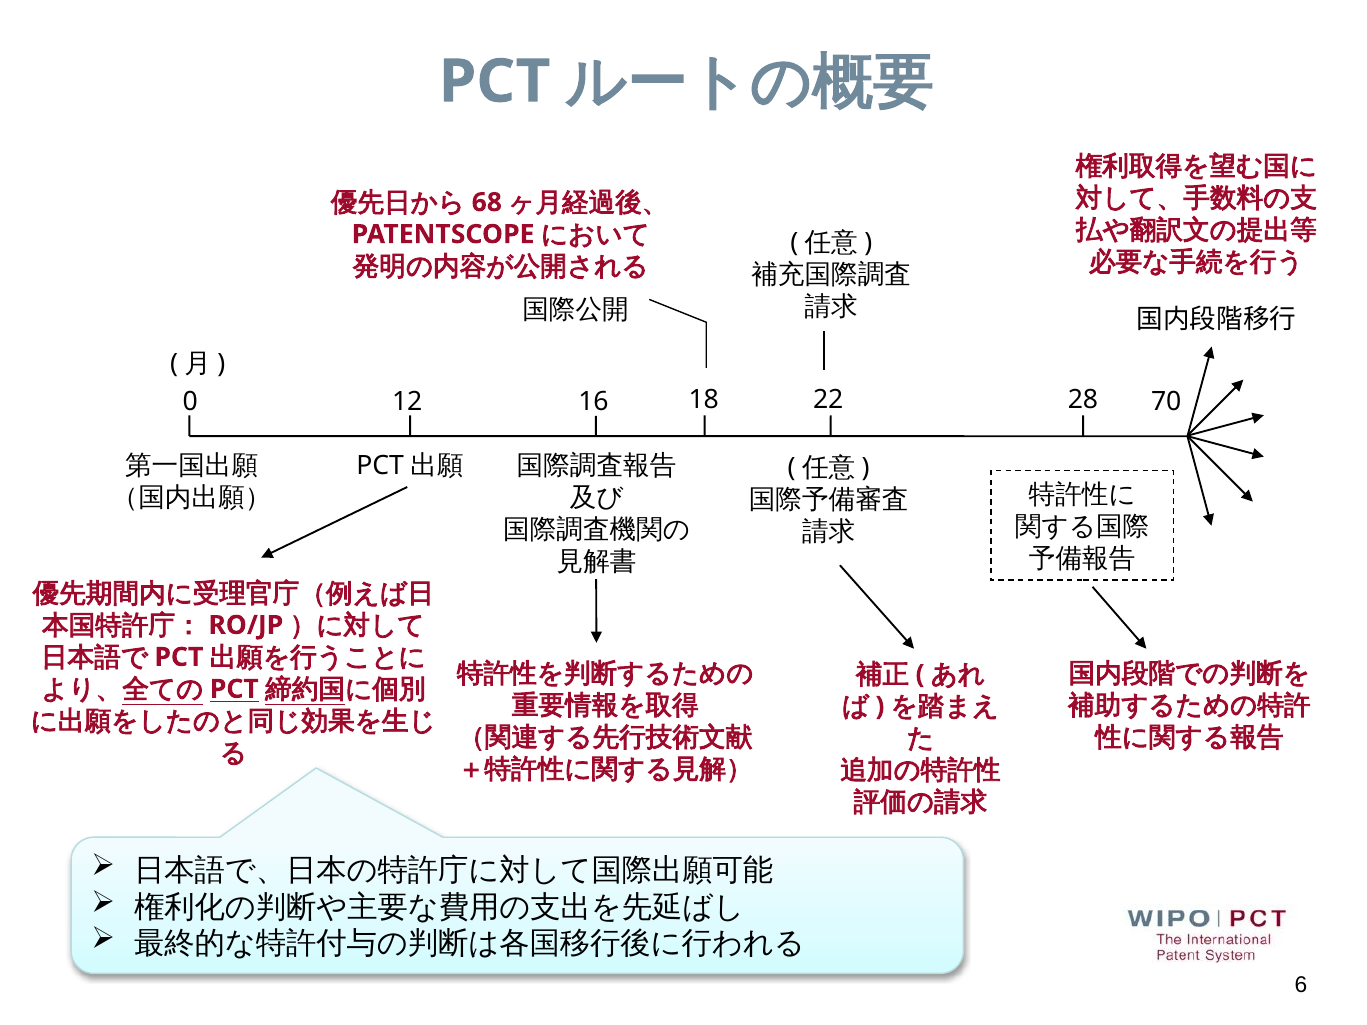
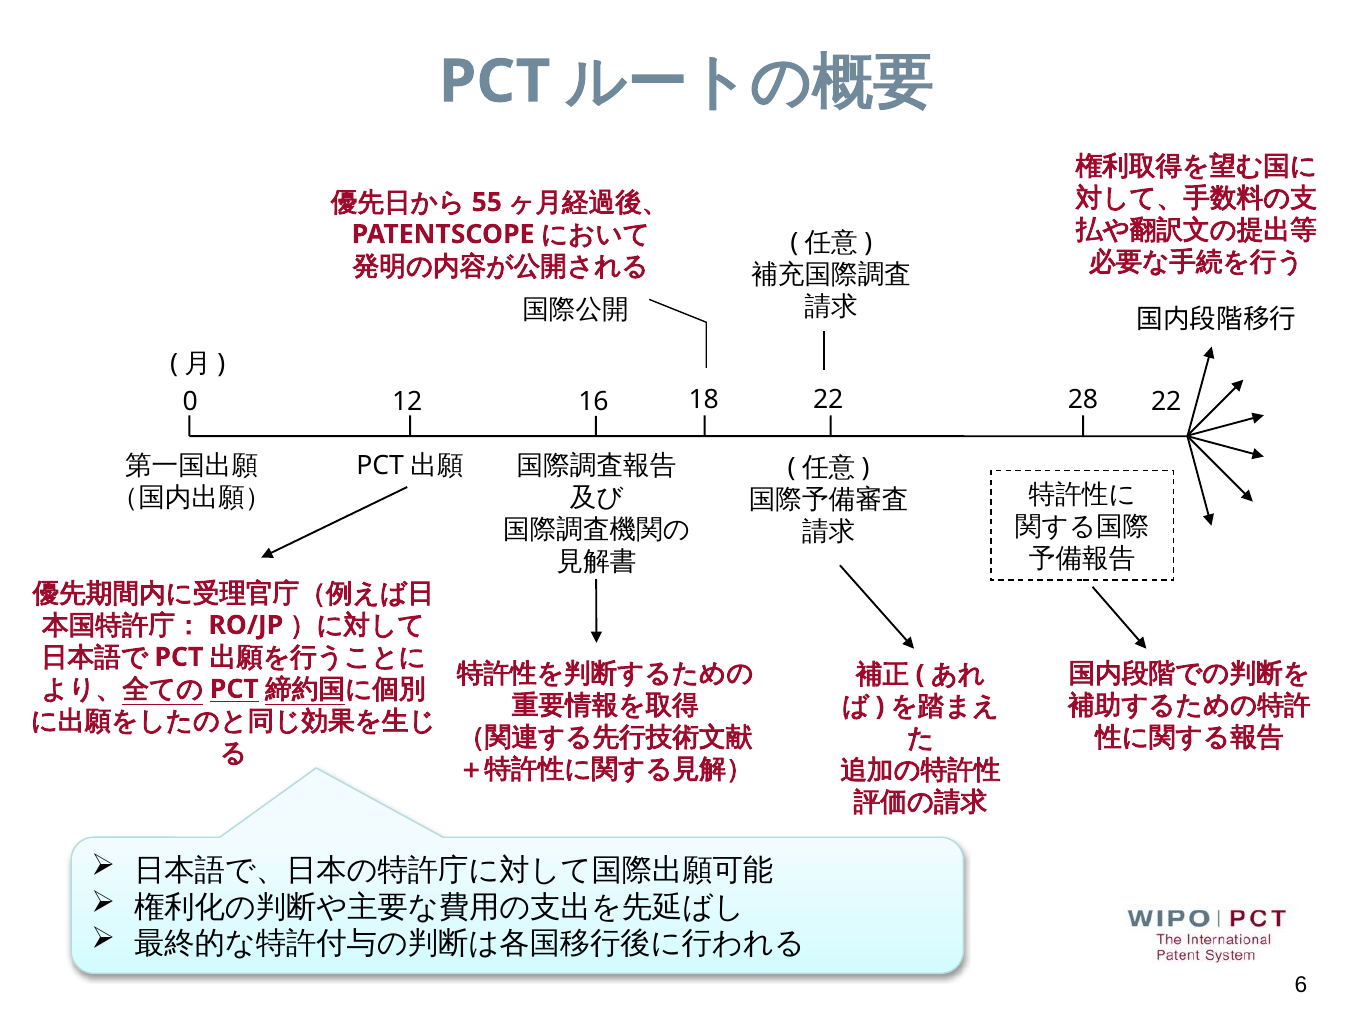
68: 68 -> 55
0 70: 70 -> 22
